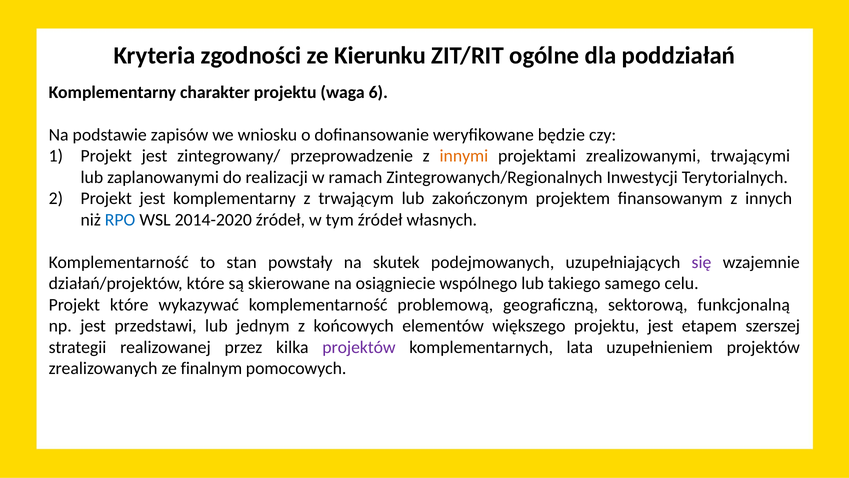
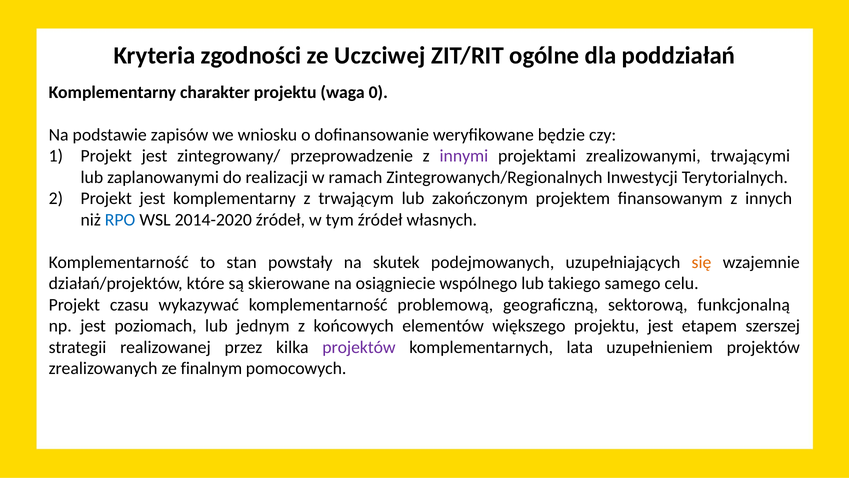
Kierunku: Kierunku -> Uczciwej
6: 6 -> 0
innymi colour: orange -> purple
się colour: purple -> orange
Projekt które: które -> czasu
przedstawi: przedstawi -> poziomach
